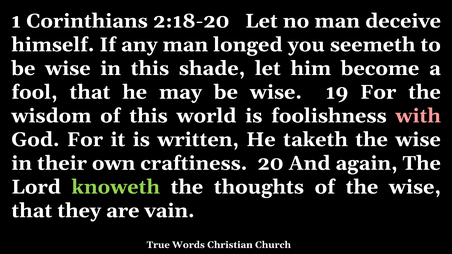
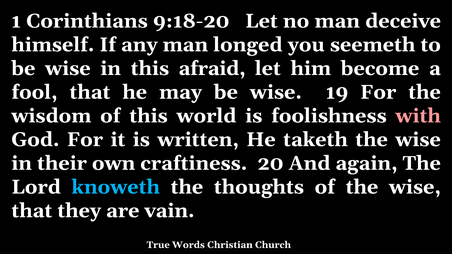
2:18-20: 2:18-20 -> 9:18-20
shade: shade -> afraid
knoweth colour: light green -> light blue
